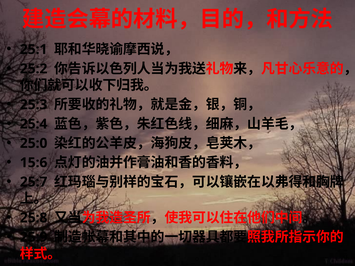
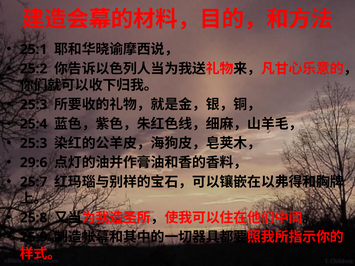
25:0 at (34, 143): 25:0 -> 25:3
15:6: 15:6 -> 29:6
